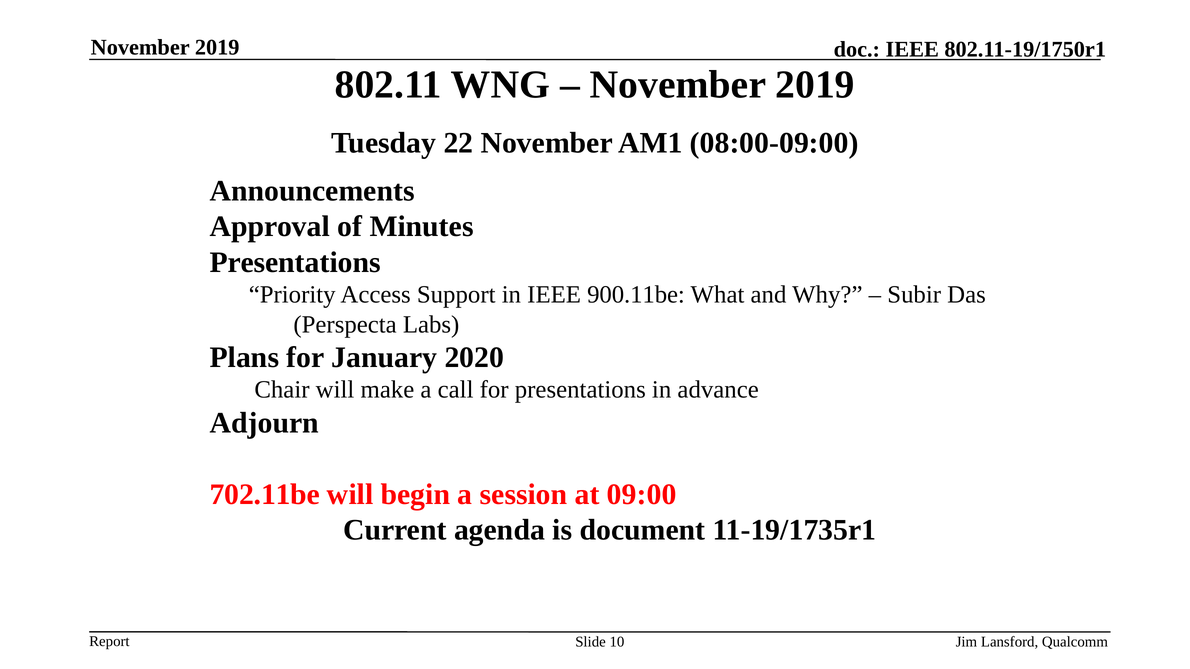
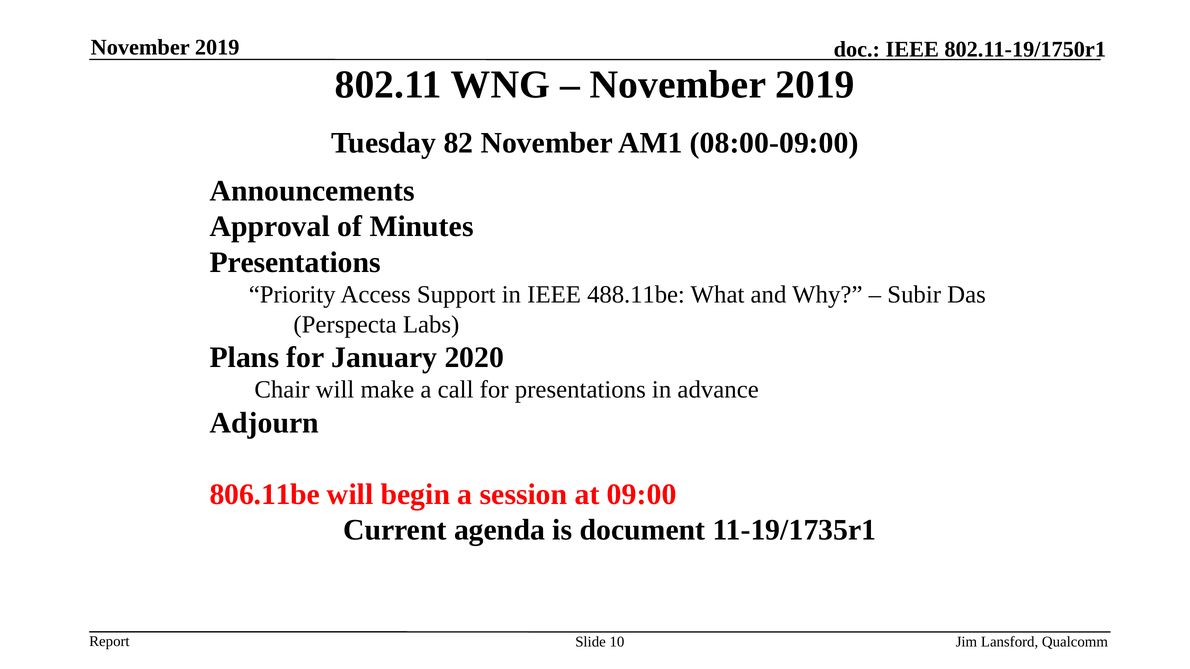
22: 22 -> 82
900.11be: 900.11be -> 488.11be
702.11be: 702.11be -> 806.11be
